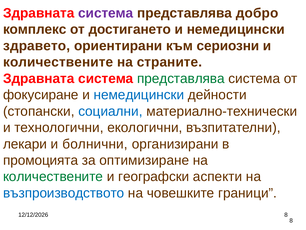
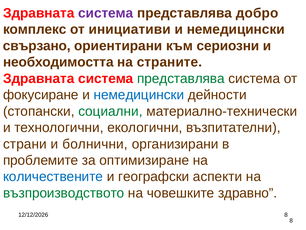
достигането: достигането -> инициативи
здравето: здравето -> свързано
количествените at (58, 62): количествените -> необходимостта
социални colour: blue -> green
лекари: лекари -> страни
промоцията: промоцията -> проблемите
количествените at (53, 176) colour: green -> blue
възпроизводството colour: blue -> green
граници: граници -> здравно
